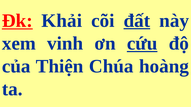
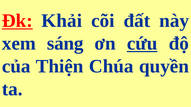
đất underline: present -> none
vinh: vinh -> sáng
hoàng: hoàng -> quyền
